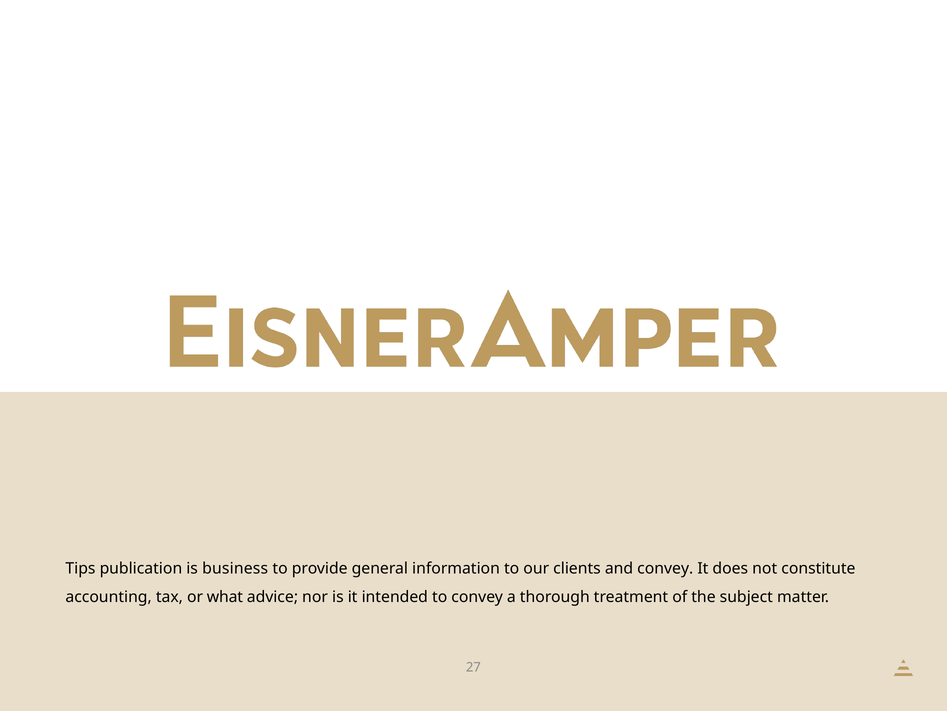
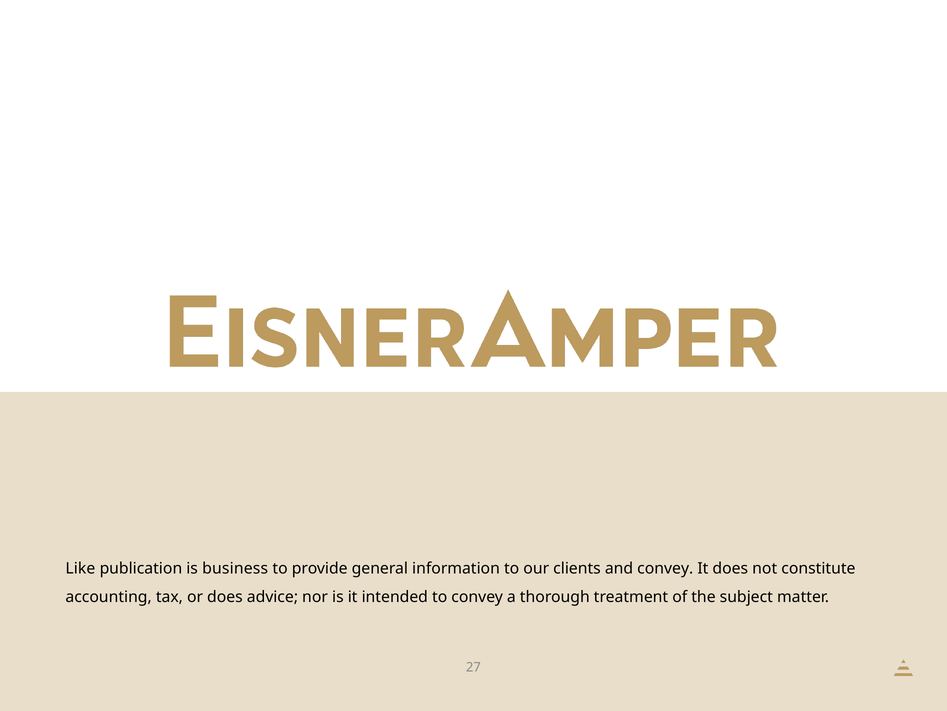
Tips: Tips -> Like
or what: what -> does
